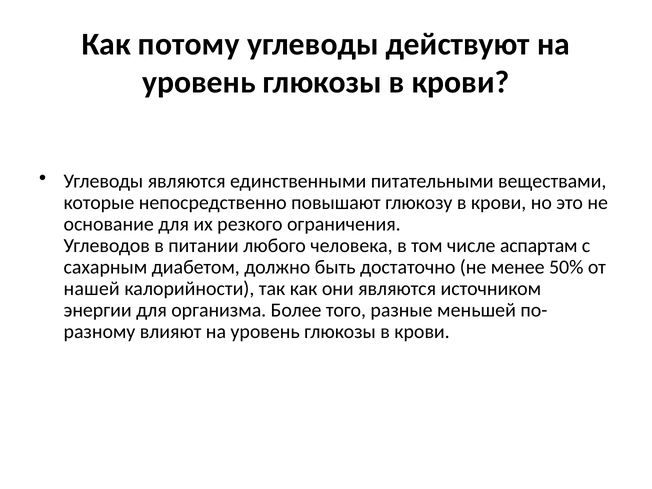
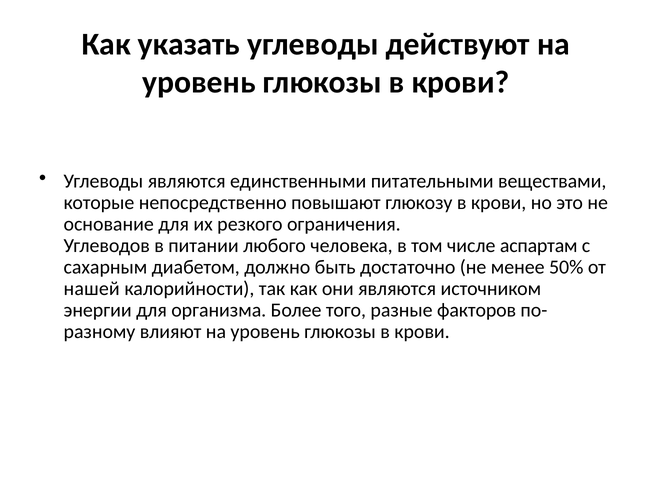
потому: потому -> указать
меньшей: меньшей -> факторов
